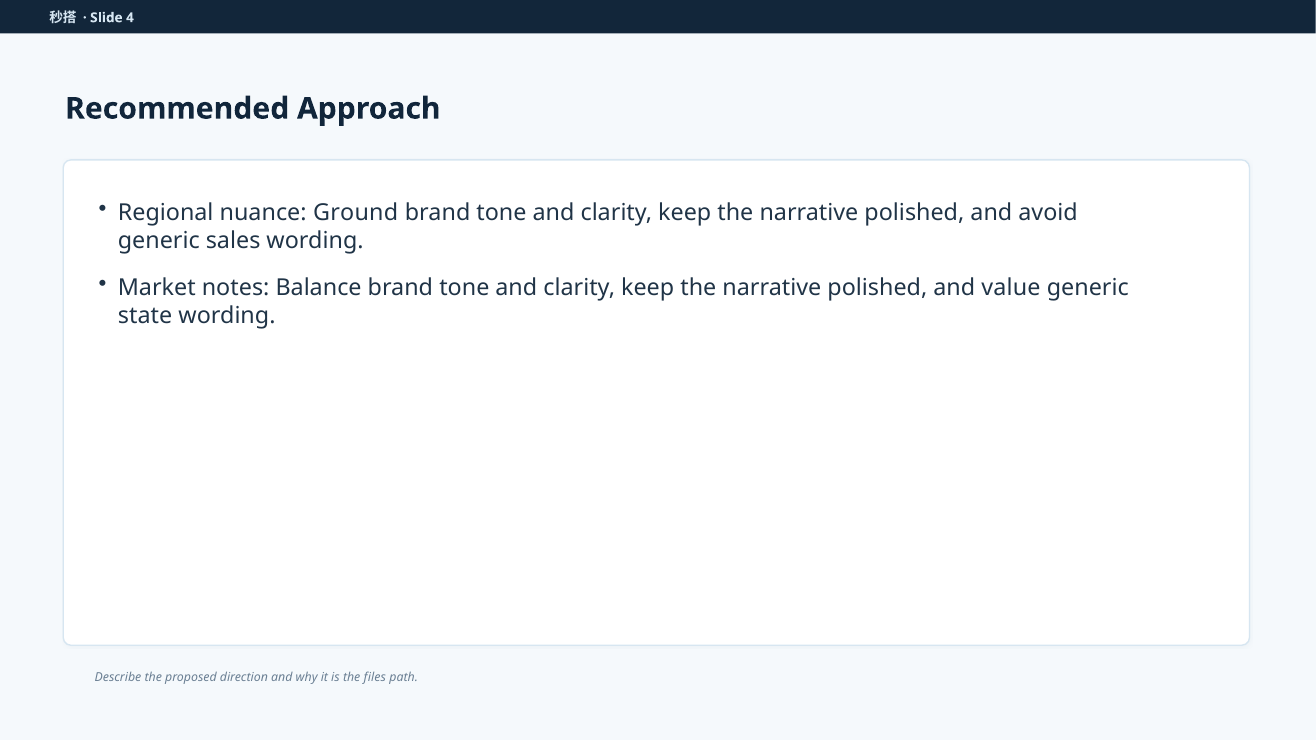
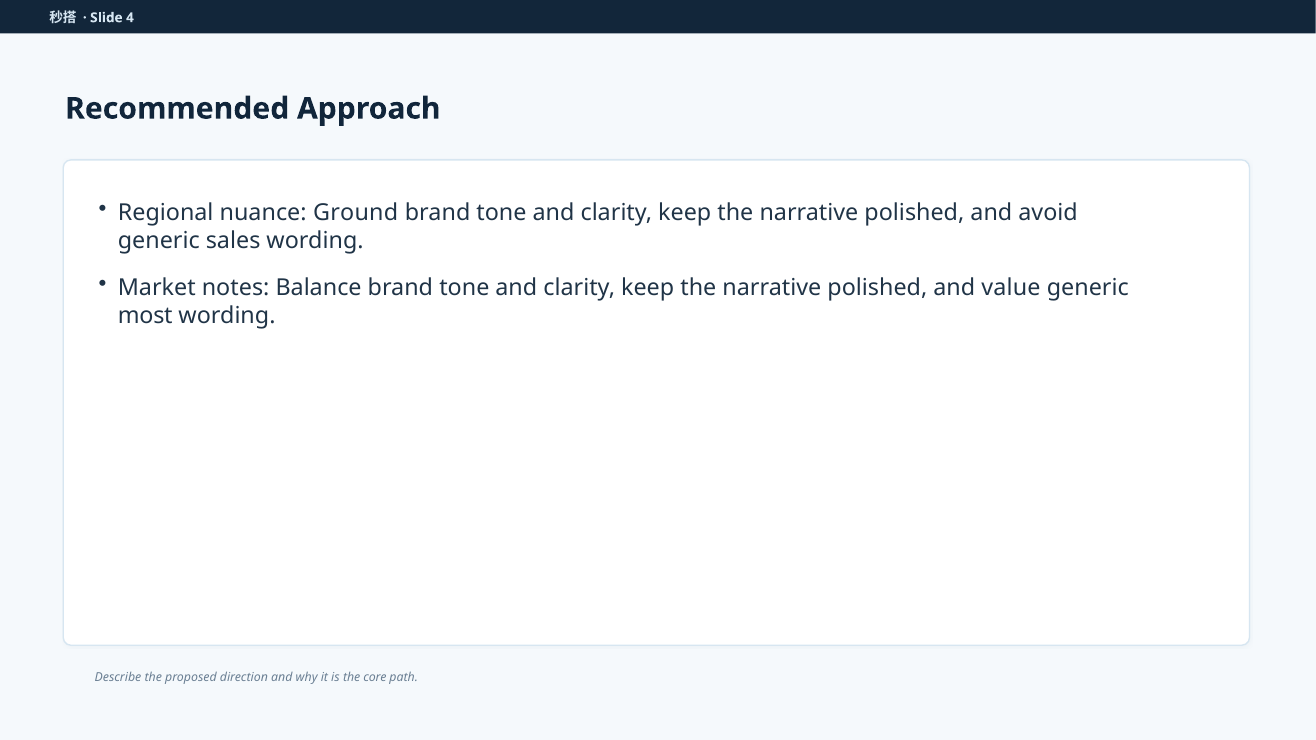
state: state -> most
files: files -> core
